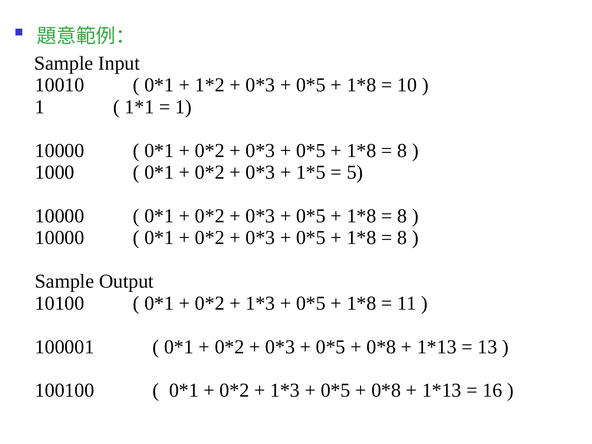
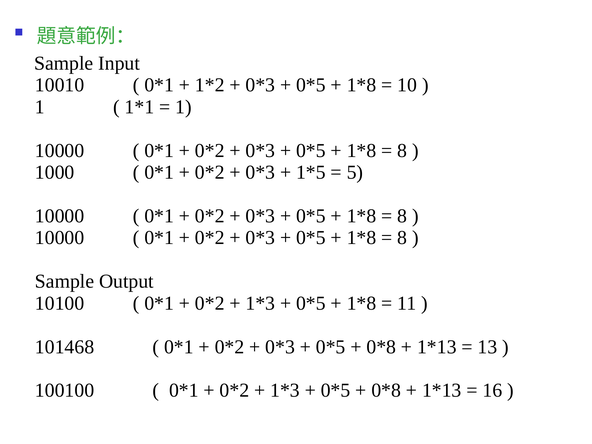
100001: 100001 -> 101468
